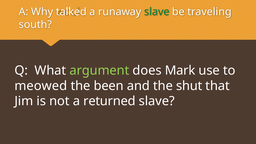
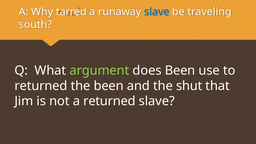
talked: talked -> tarred
slave at (157, 12) colour: green -> blue
does Mark: Mark -> Been
meowed at (41, 86): meowed -> returned
